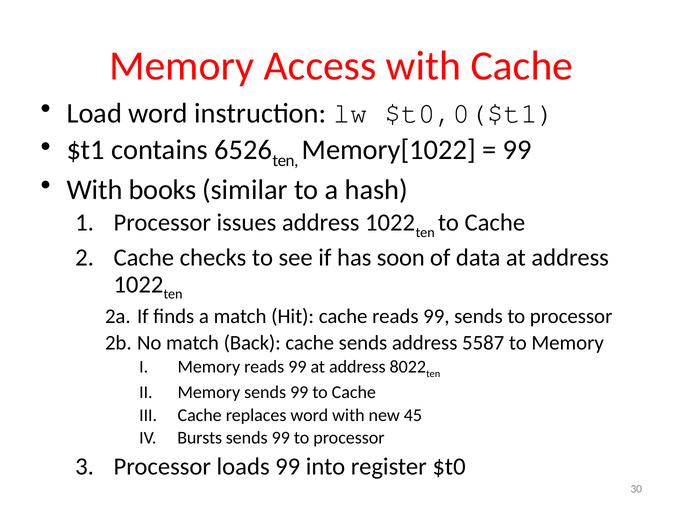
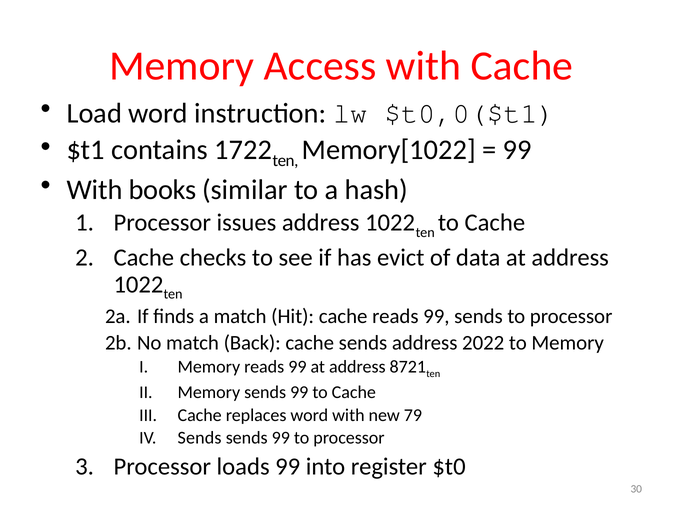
6526: 6526 -> 1722
soon: soon -> evict
5587: 5587 -> 2022
8022: 8022 -> 8721
45: 45 -> 79
Bursts at (200, 438): Bursts -> Sends
